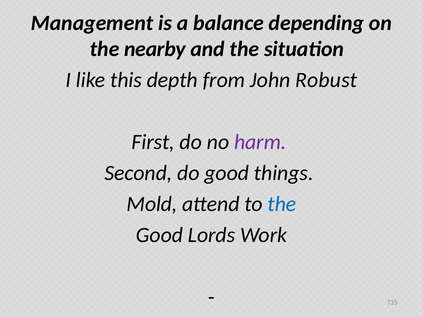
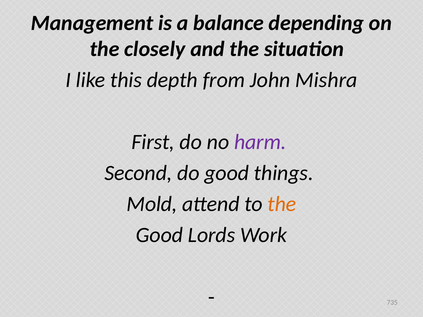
nearby: nearby -> closely
Robust: Robust -> Mishra
the at (282, 204) colour: blue -> orange
